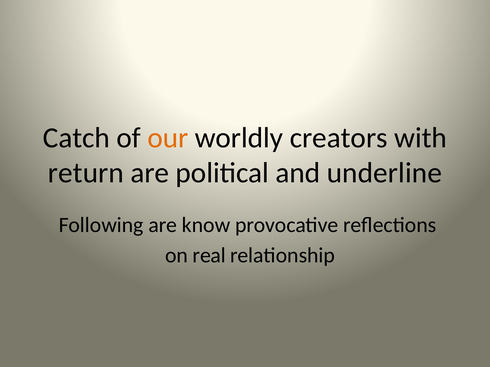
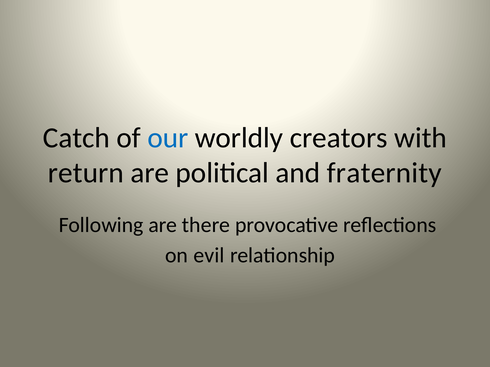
our colour: orange -> blue
underline: underline -> fraternity
know: know -> there
real: real -> evil
